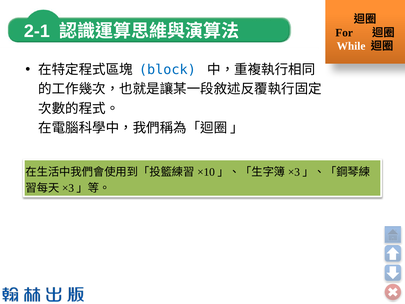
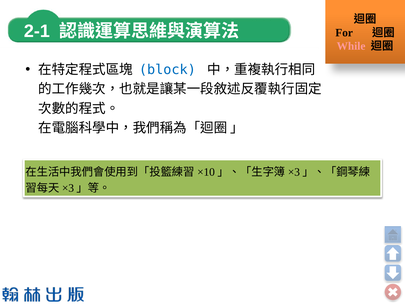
While colour: white -> pink
